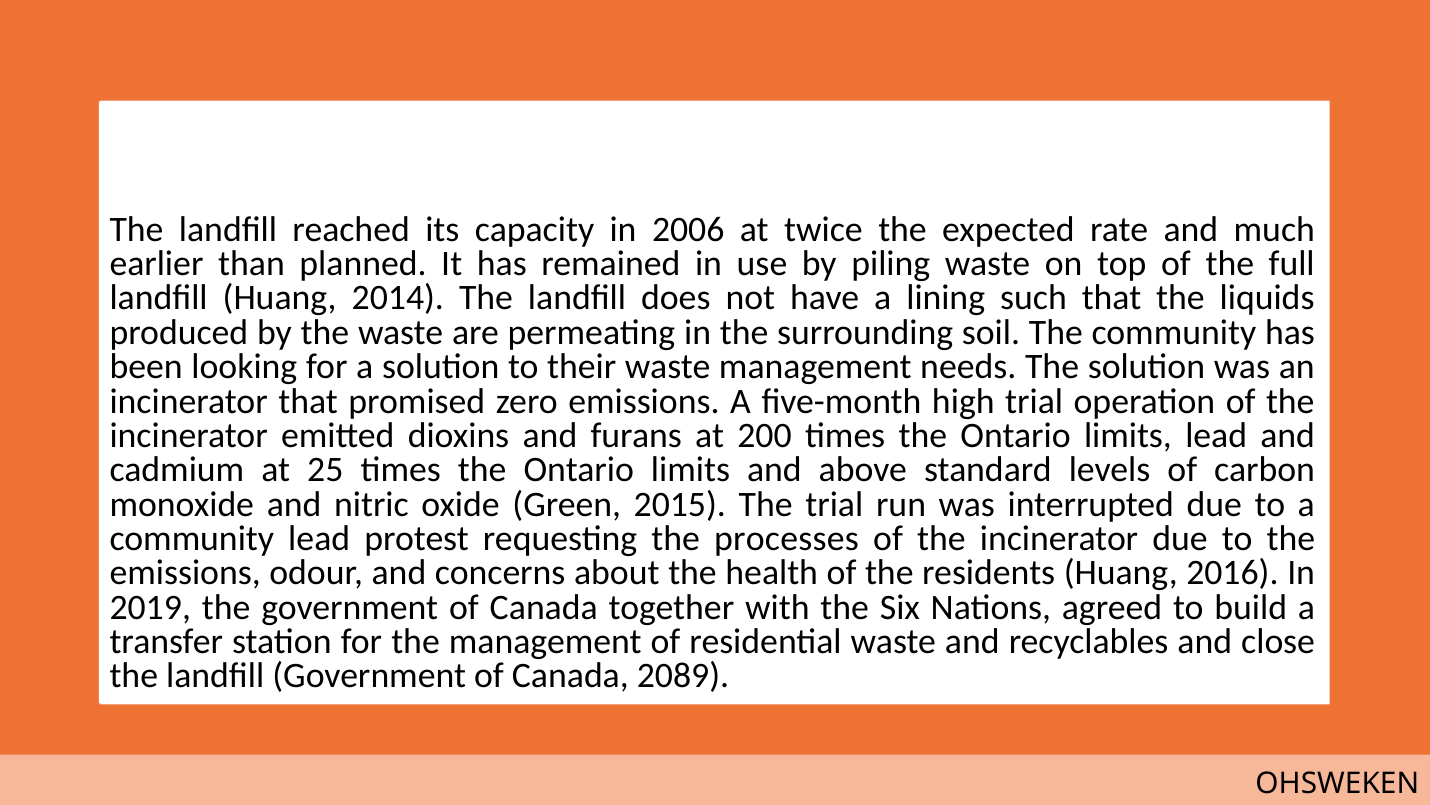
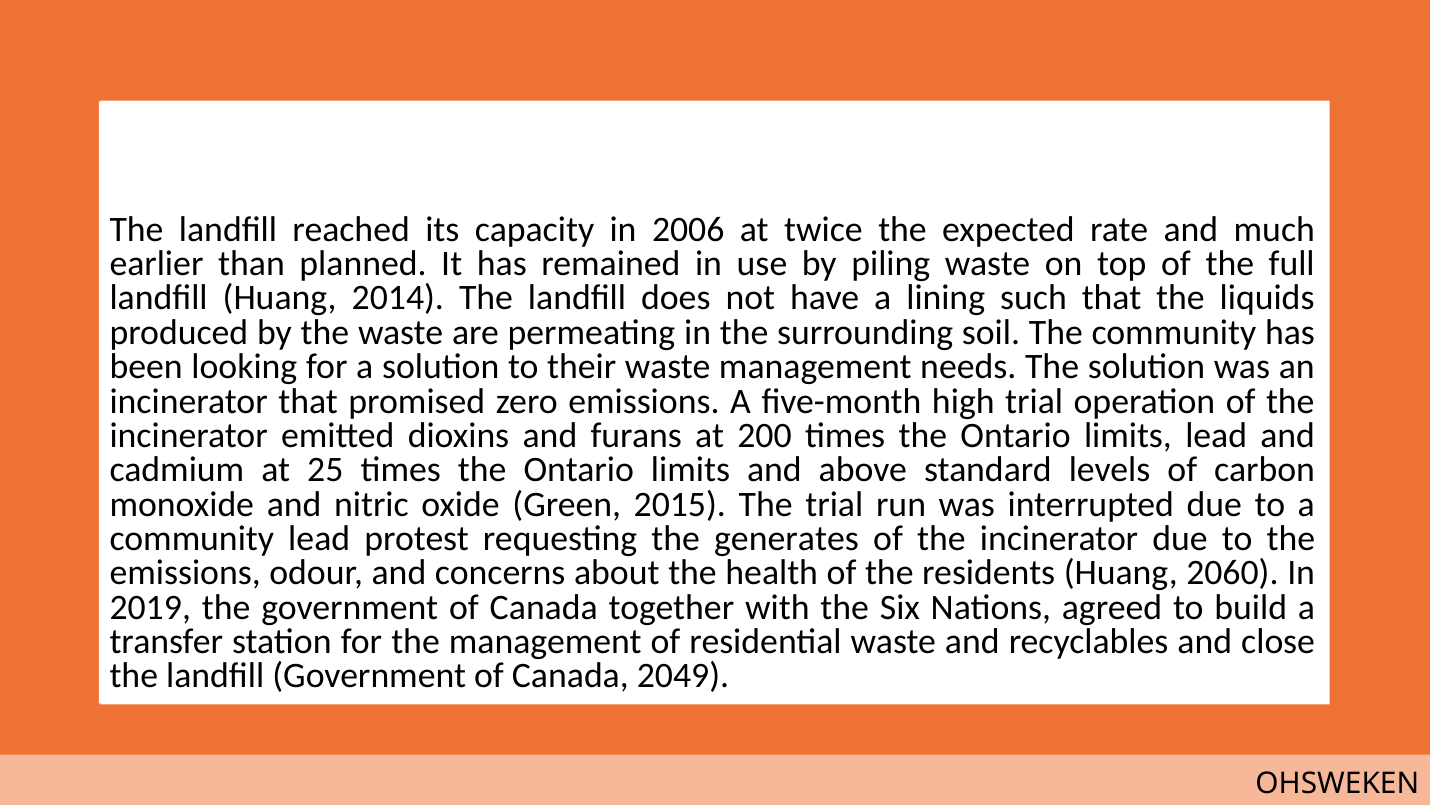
processes: processes -> generates
2016: 2016 -> 2060
2089: 2089 -> 2049
